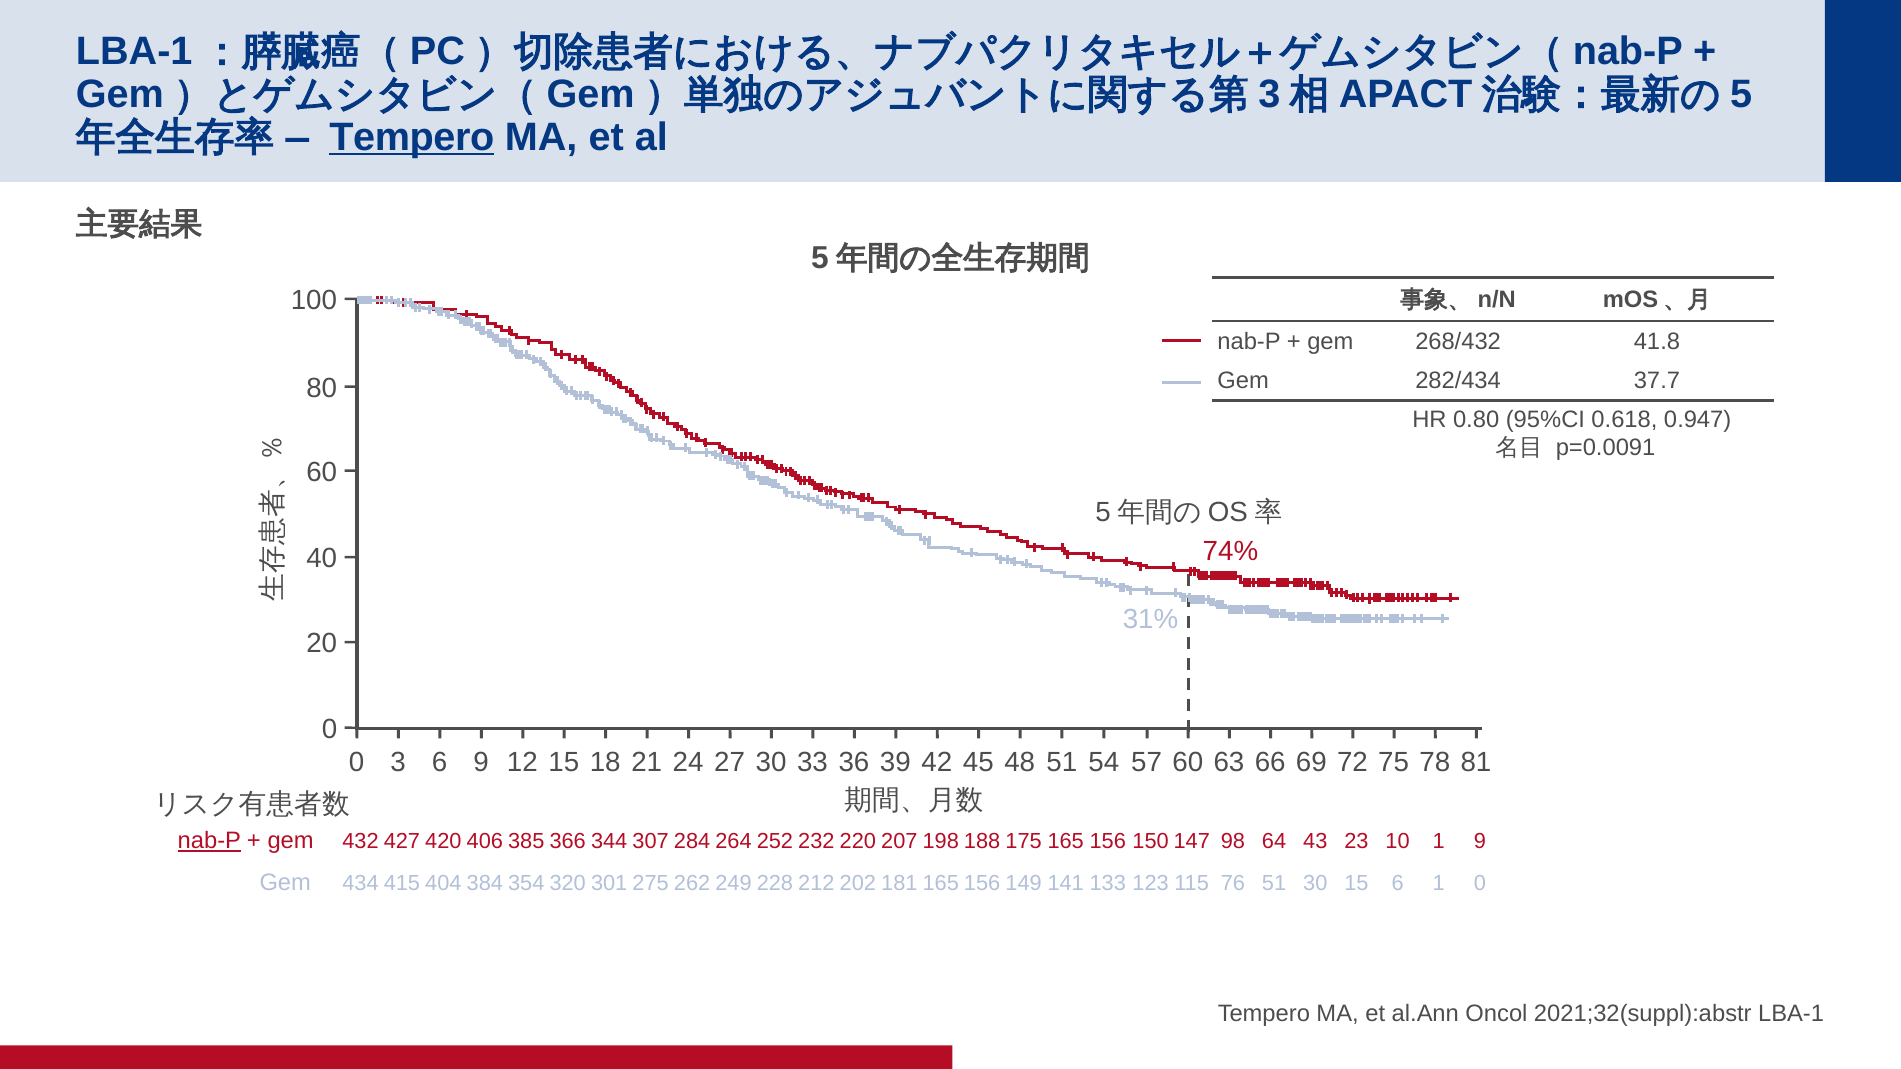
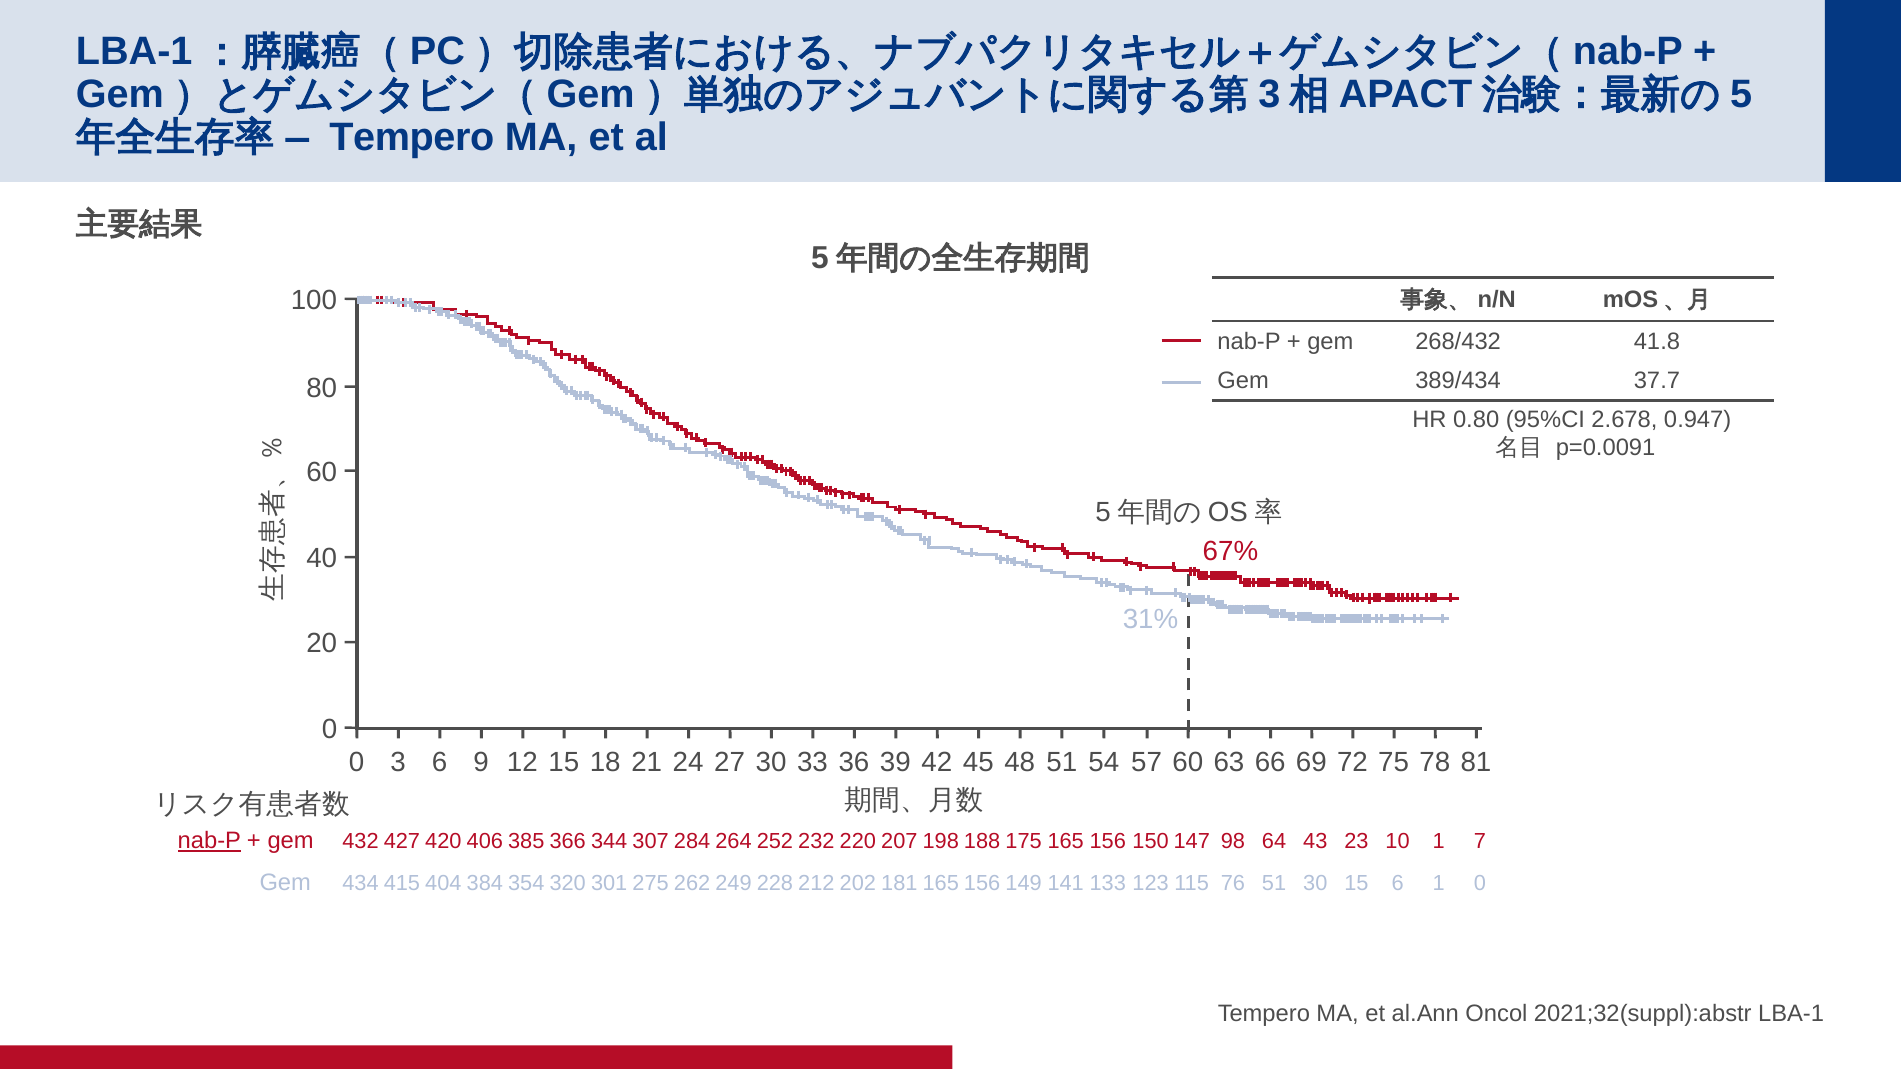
Tempero at (412, 137) underline: present -> none
282/434: 282/434 -> 389/434
0.618: 0.618 -> 2.678
74%: 74% -> 67%
432 9: 9 -> 7
